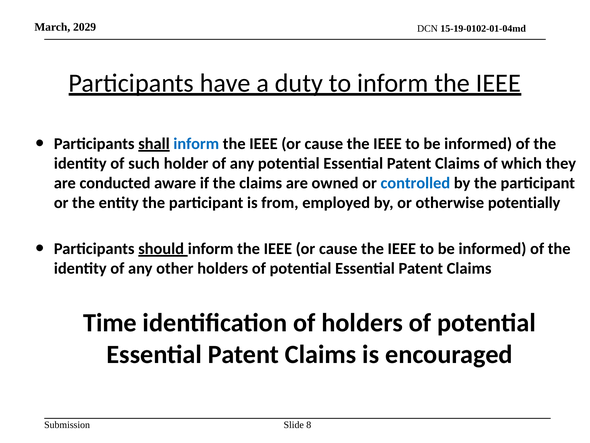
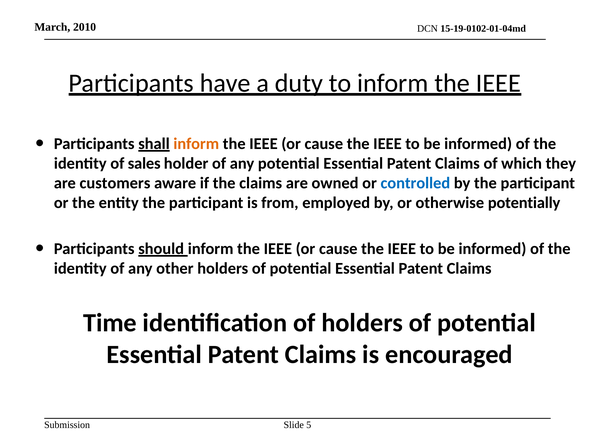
2029: 2029 -> 2010
inform at (196, 144) colour: blue -> orange
such: such -> sales
conducted: conducted -> customers
8: 8 -> 5
